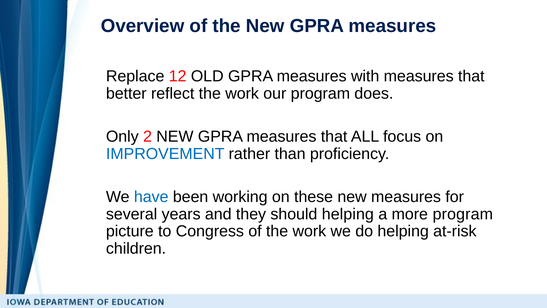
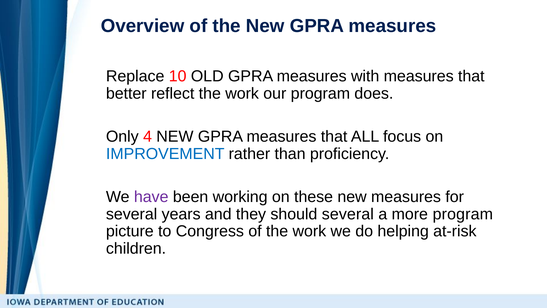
12: 12 -> 10
2: 2 -> 4
have colour: blue -> purple
should helping: helping -> several
